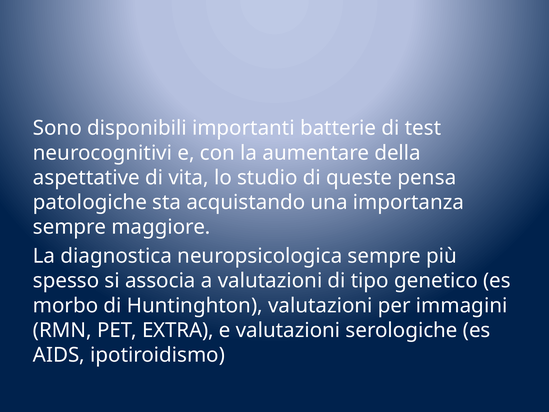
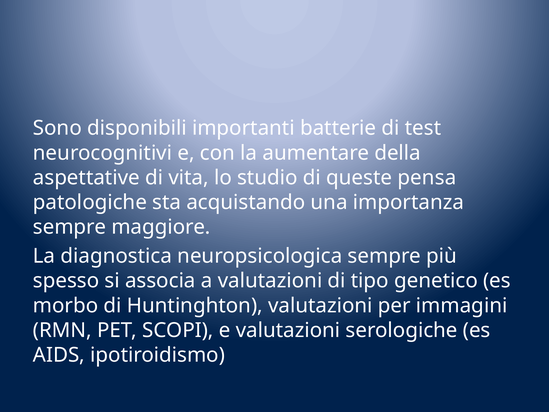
EXTRA: EXTRA -> SCOPI
